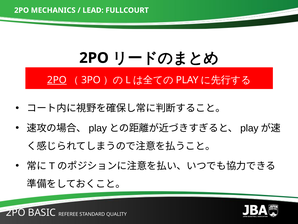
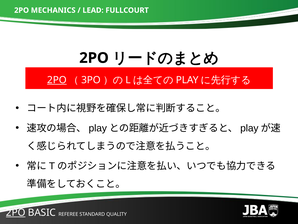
2PO at (16, 212) underline: none -> present
